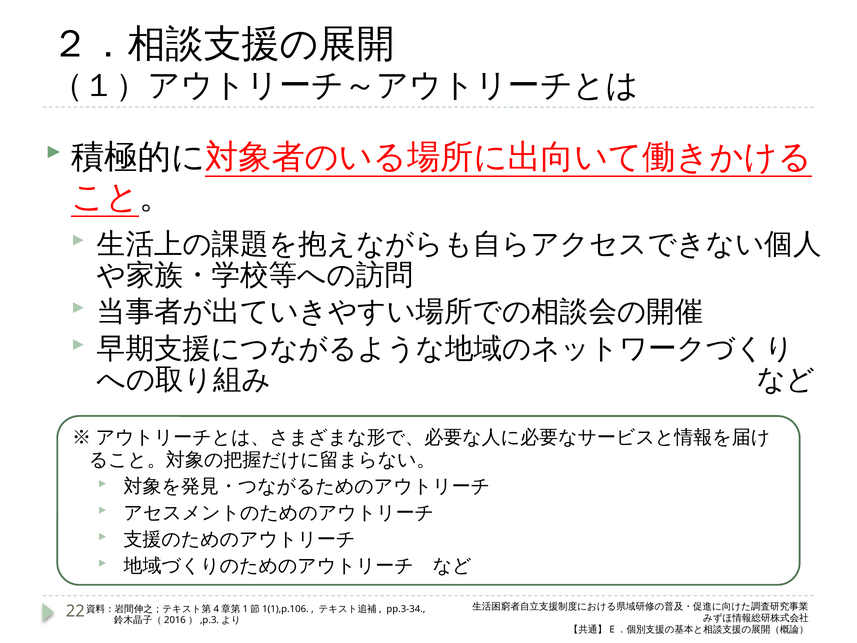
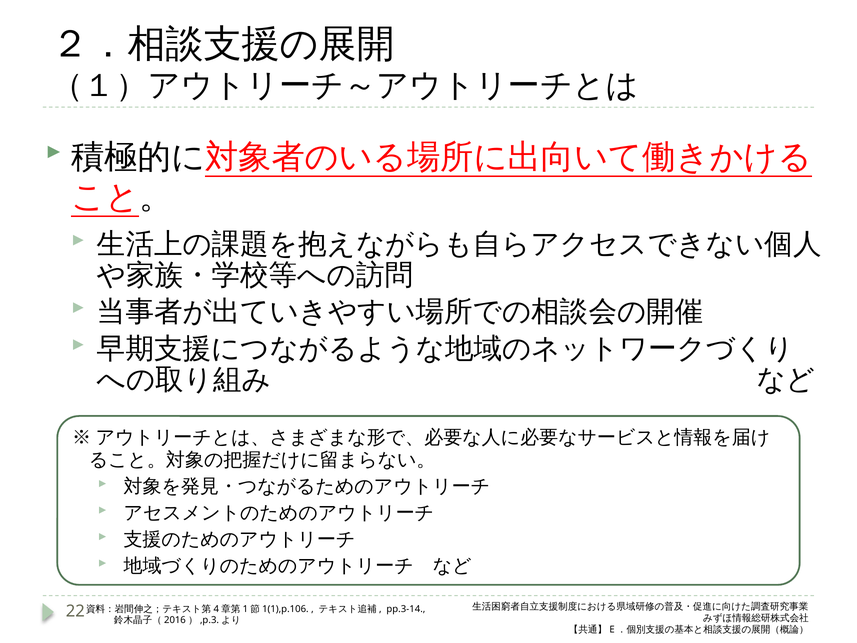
pp.3-34: pp.3-34 -> pp.3-14
